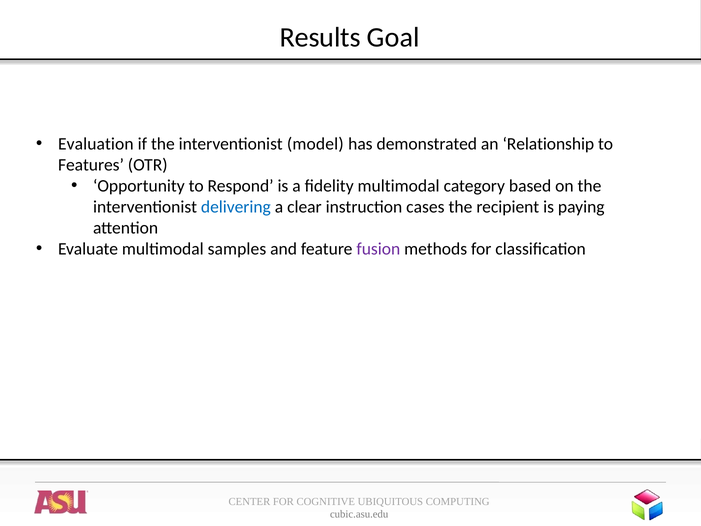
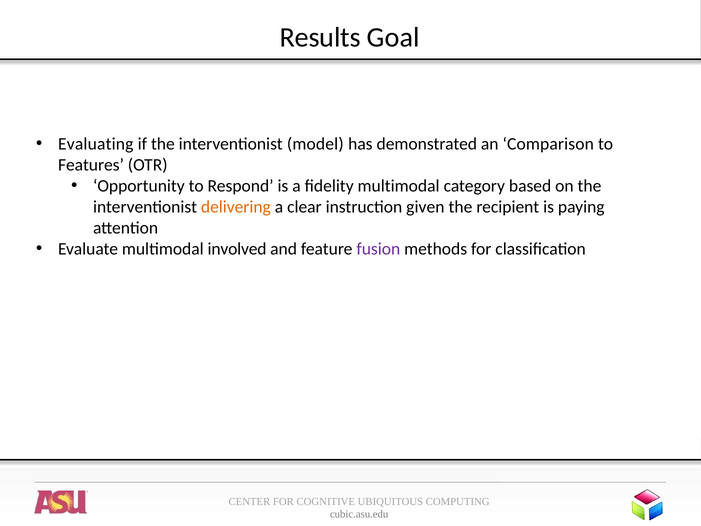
Evaluation: Evaluation -> Evaluating
Relationship: Relationship -> Comparison
delivering colour: blue -> orange
cases: cases -> given
samples: samples -> involved
